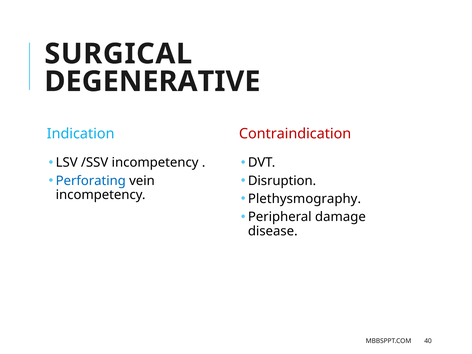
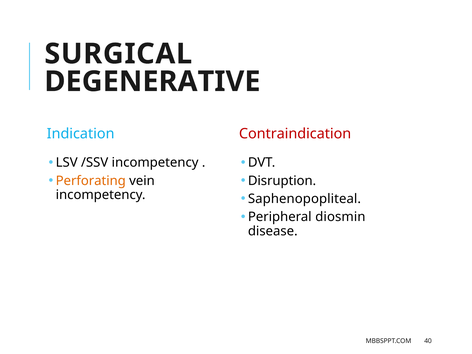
Perforating colour: blue -> orange
Plethysmography: Plethysmography -> Saphenopopliteal
damage: damage -> diosmin
